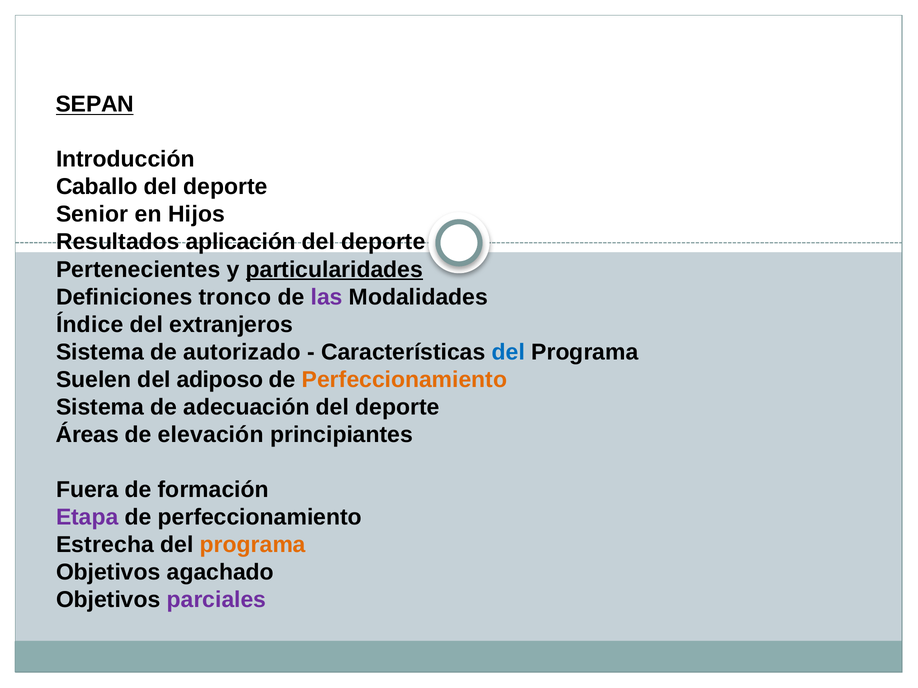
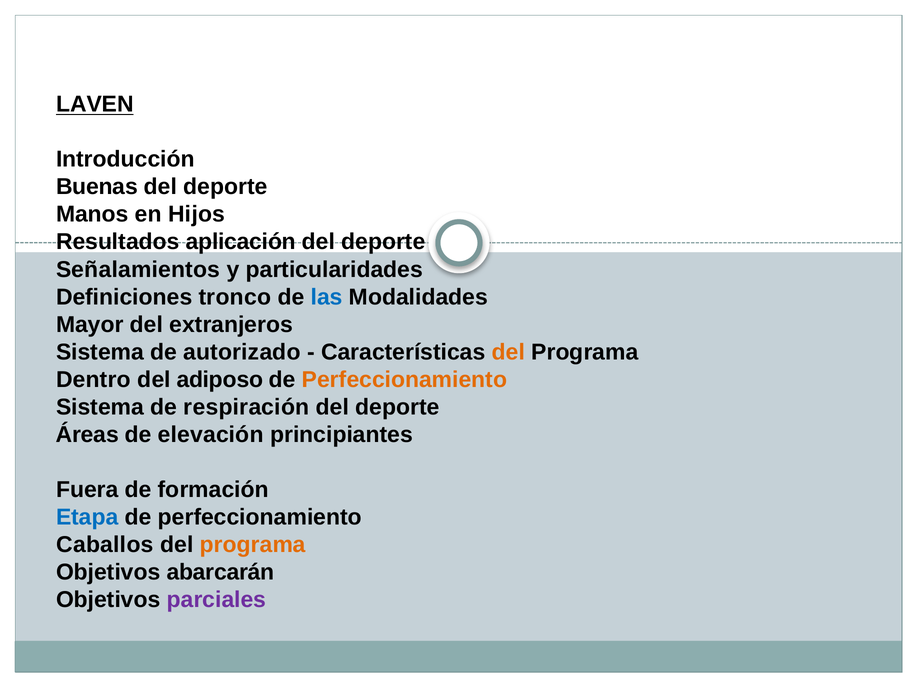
SEPAN: SEPAN -> LAVEN
Caballo: Caballo -> Buenas
Senior: Senior -> Manos
Pertenecientes: Pertenecientes -> Señalamientos
particularidades underline: present -> none
las colour: purple -> blue
Índice: Índice -> Mayor
del at (508, 352) colour: blue -> orange
Suelen: Suelen -> Dentro
adecuación: adecuación -> respiración
Etapa colour: purple -> blue
Estrecha: Estrecha -> Caballos
agachado: agachado -> abarcarán
